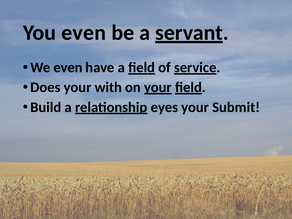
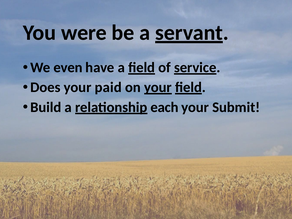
You even: even -> were
with: with -> paid
eyes: eyes -> each
